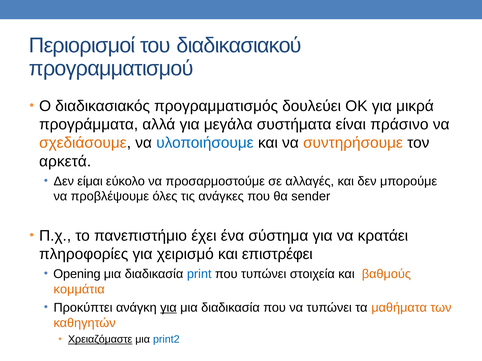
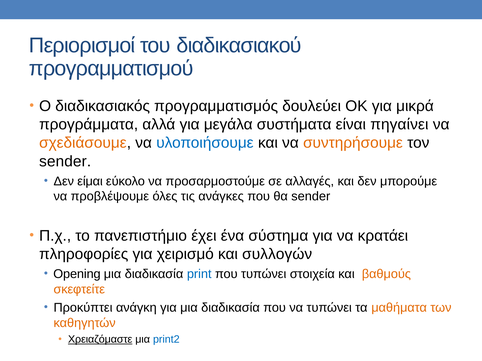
πράσινο: πράσινο -> πηγαίνει
αρκετά at (65, 162): αρκετά -> sender
επιστρέφει: επιστρέφει -> συλλογών
κομμάτια: κομμάτια -> σκεφτείτε
για at (168, 308) underline: present -> none
